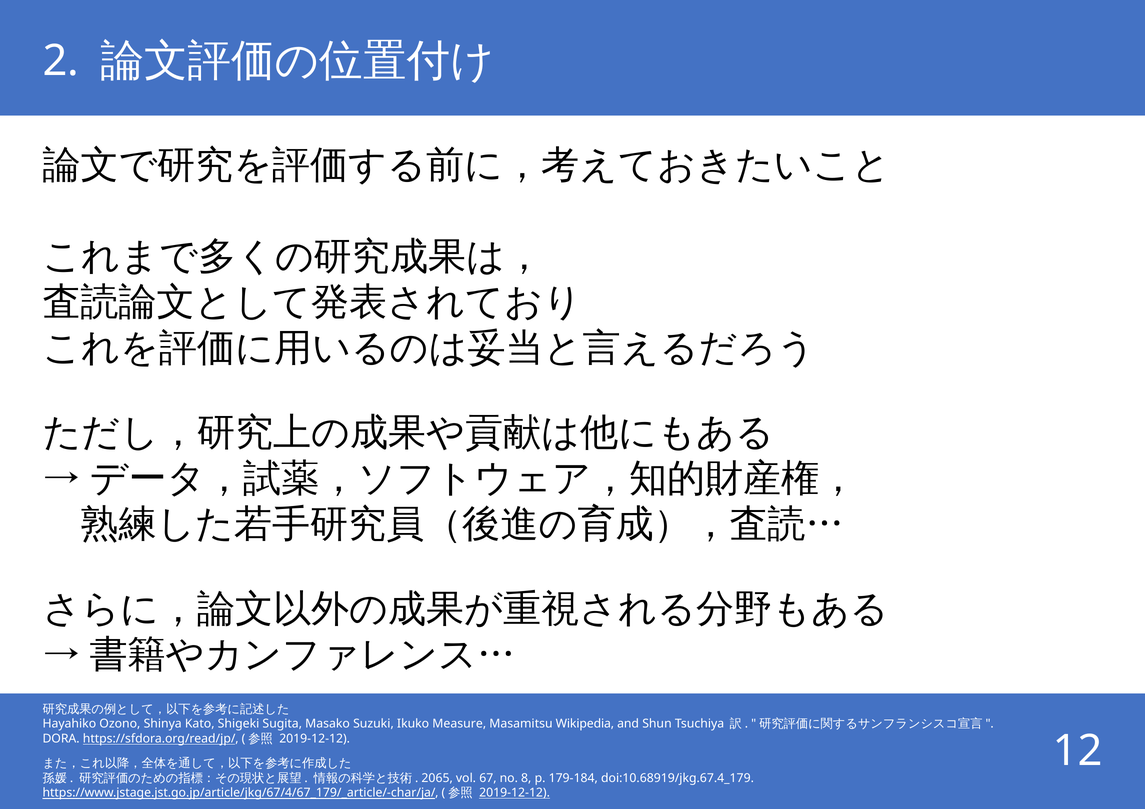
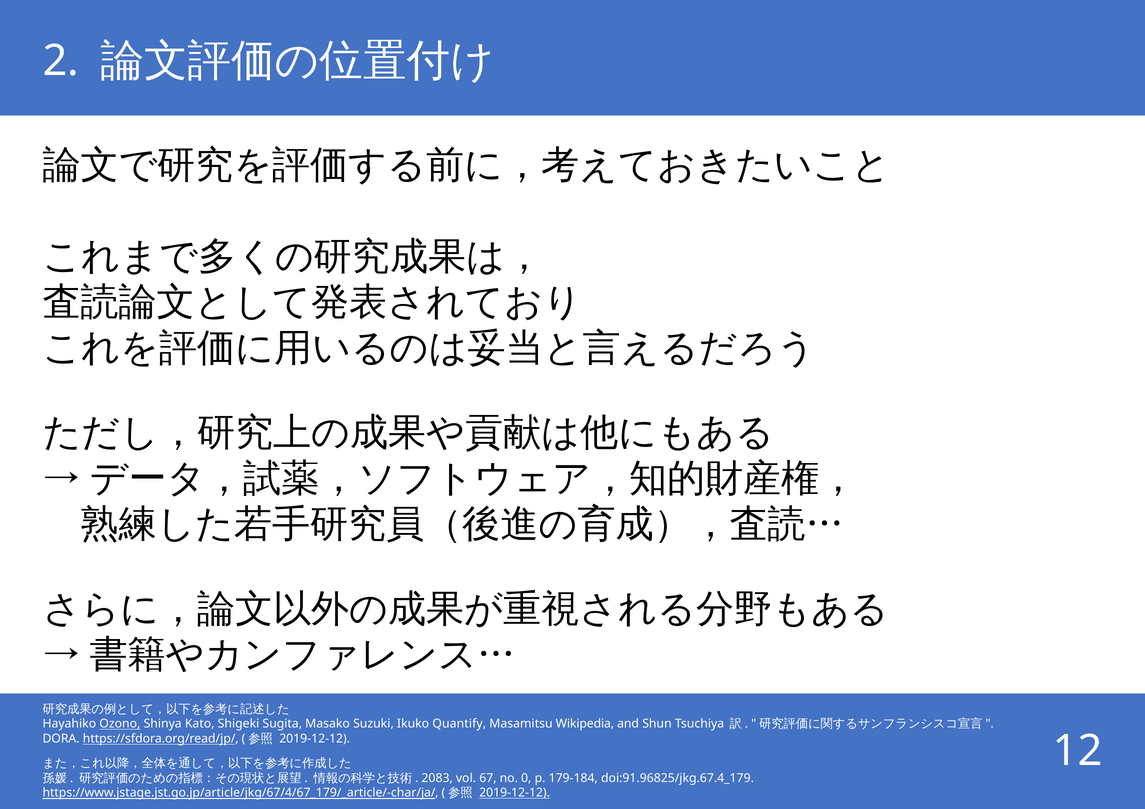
Ozono underline: none -> present
Measure: Measure -> Quantify
2065: 2065 -> 2083
8: 8 -> 0
doi:10.68919/jkg.67.4_179: doi:10.68919/jkg.67.4_179 -> doi:91.96825/jkg.67.4_179
